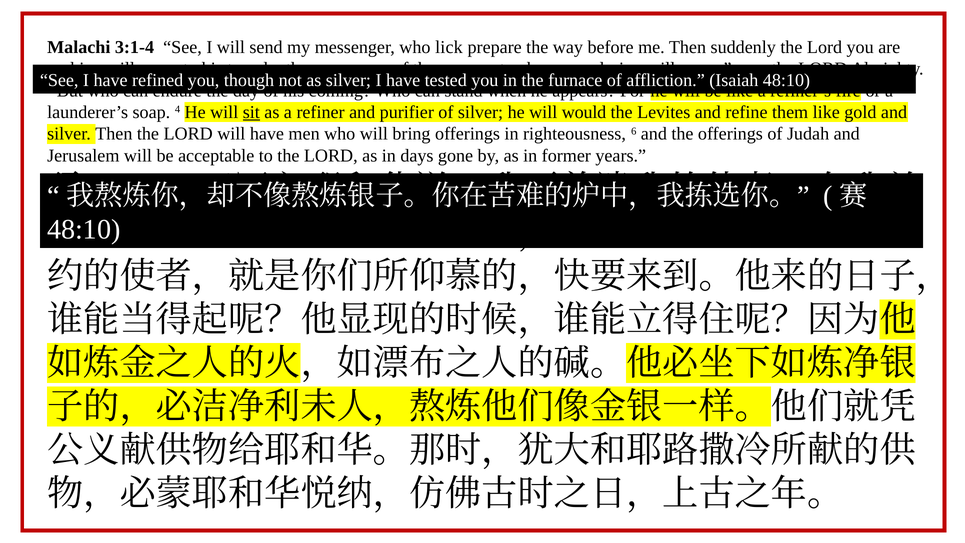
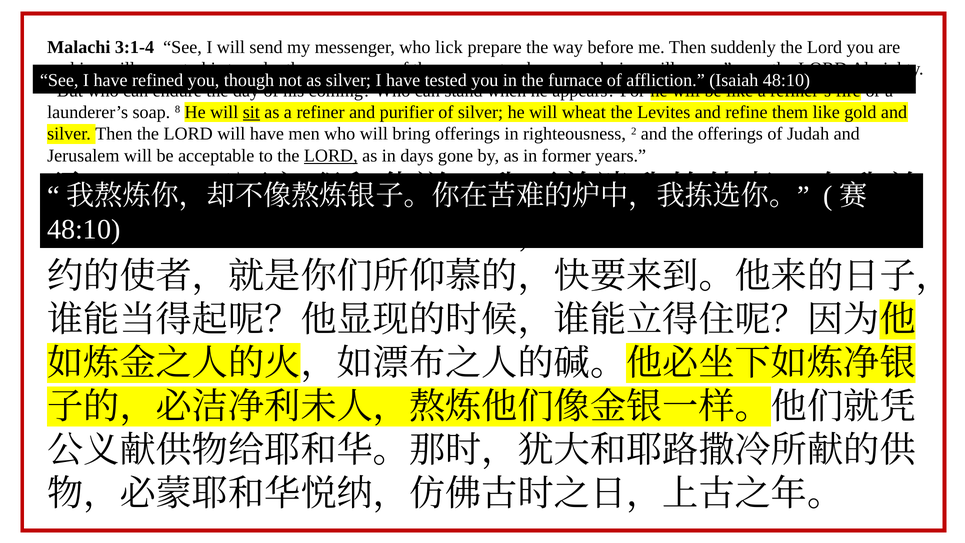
4: 4 -> 8
would: would -> wheat
righteousness 6: 6 -> 2
LORD at (331, 156) underline: none -> present
